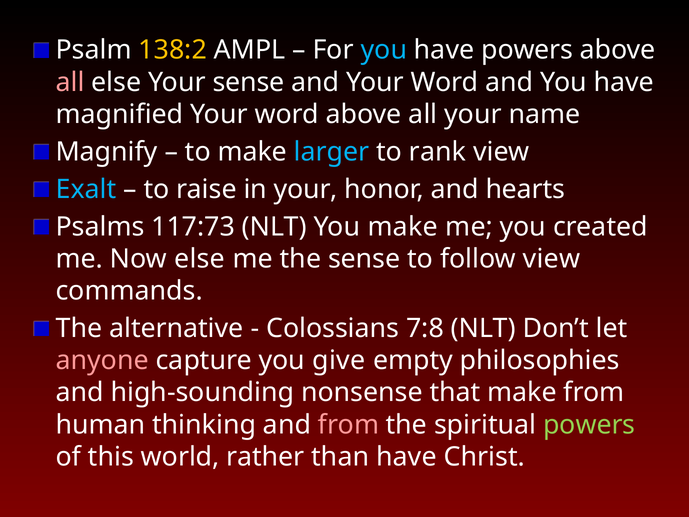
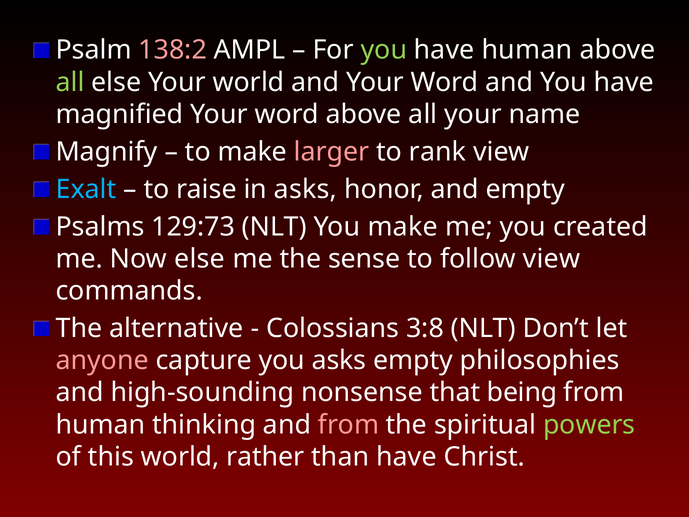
138:2 colour: yellow -> pink
you at (384, 50) colour: light blue -> light green
have powers: powers -> human
all at (70, 82) colour: pink -> light green
Your sense: sense -> world
larger colour: light blue -> pink
in your: your -> asks
and hearts: hearts -> empty
117:73: 117:73 -> 129:73
7:8: 7:8 -> 3:8
you give: give -> asks
that make: make -> being
